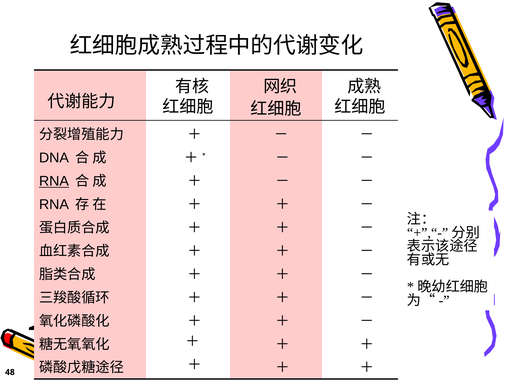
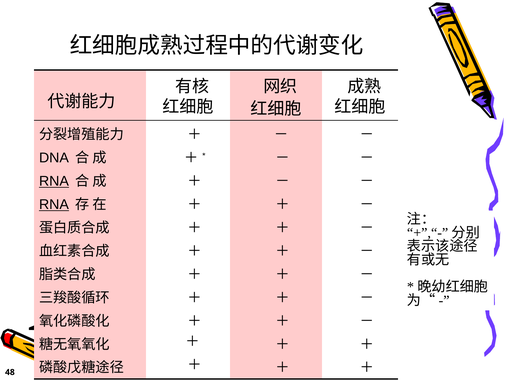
RNA at (54, 205) underline: none -> present
